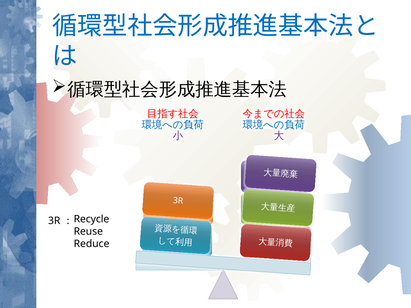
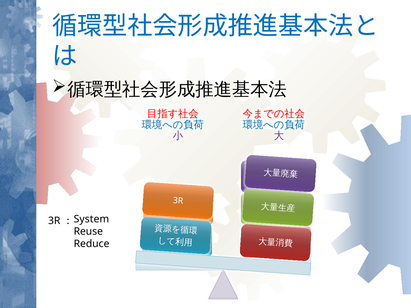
Recycle: Recycle -> System
